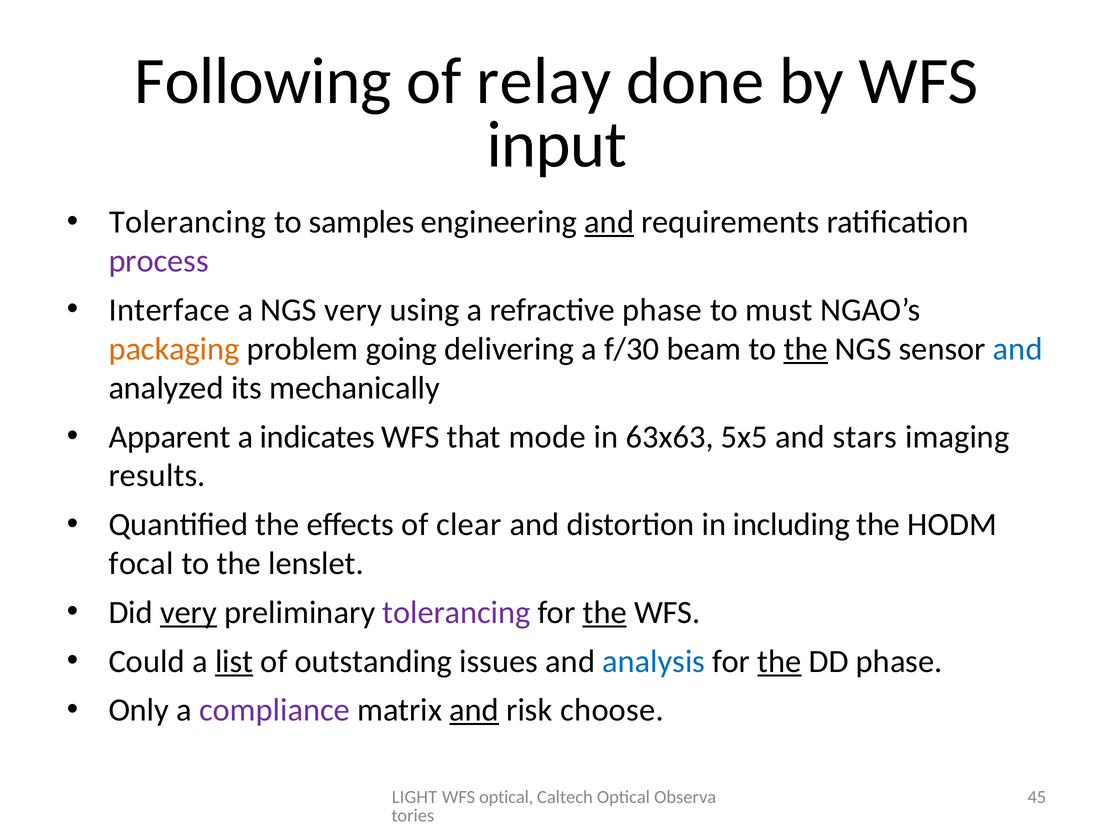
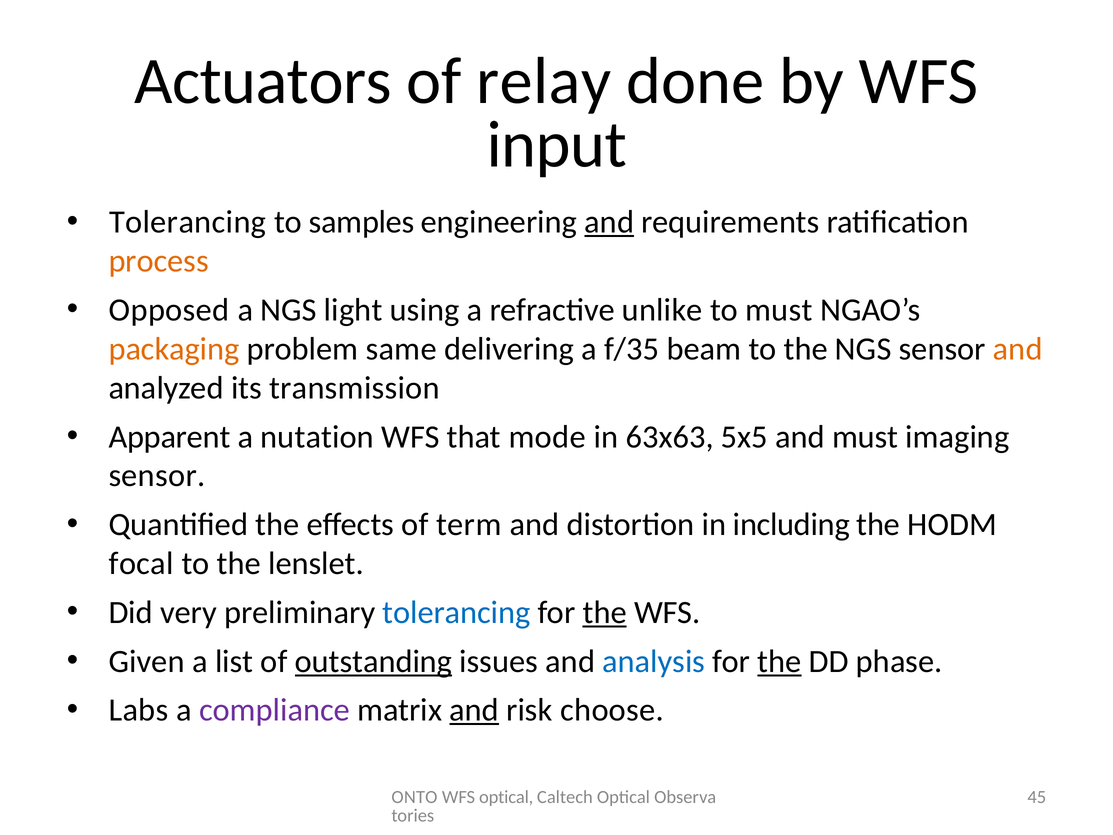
Following: Following -> Actuators
process colour: purple -> orange
Interface: Interface -> Opposed
NGS very: very -> light
refractive phase: phase -> unlike
going: going -> same
f/30: f/30 -> f/35
the at (806, 349) underline: present -> none
and at (1018, 349) colour: blue -> orange
mechanically: mechanically -> transmission
indicates: indicates -> nutation
and stars: stars -> must
results at (157, 476): results -> sensor
clear: clear -> term
very at (189, 612) underline: present -> none
tolerancing at (456, 612) colour: purple -> blue
Could: Could -> Given
list underline: present -> none
outstanding underline: none -> present
Only: Only -> Labs
LIGHT: LIGHT -> ONTO
